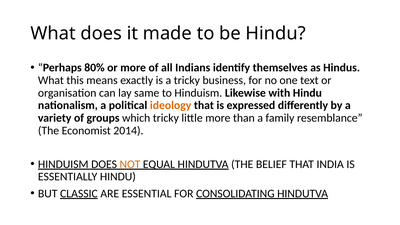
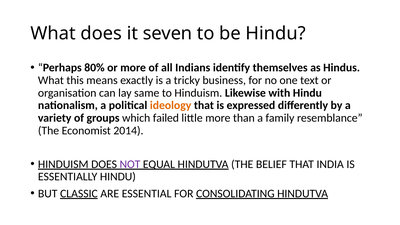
made: made -> seven
which tricky: tricky -> failed
NOT colour: orange -> purple
